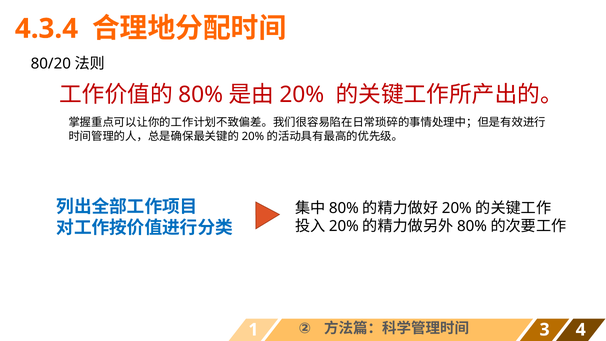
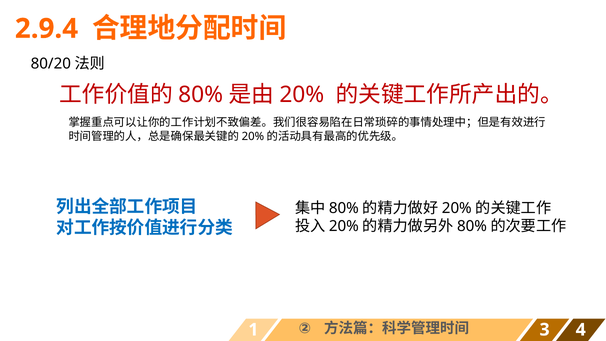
4.3.4: 4.3.4 -> 2.9.4
